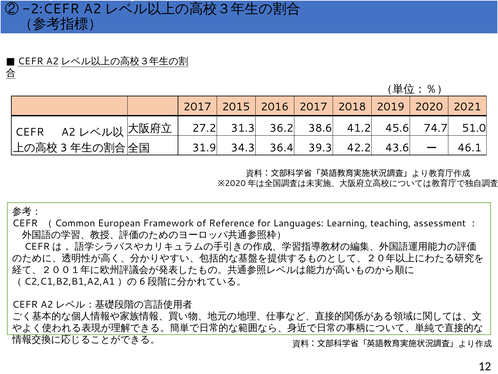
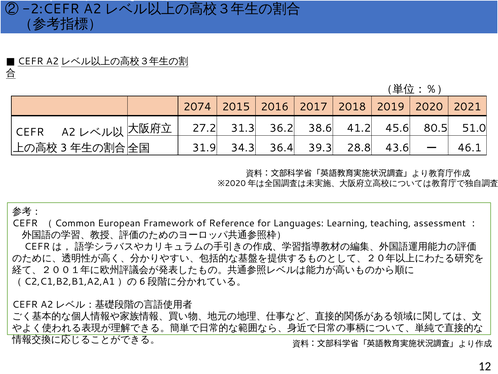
2017 at (197, 107): 2017 -> 2074
74.7: 74.7 -> 80.5
42.2: 42.2 -> 28.8
